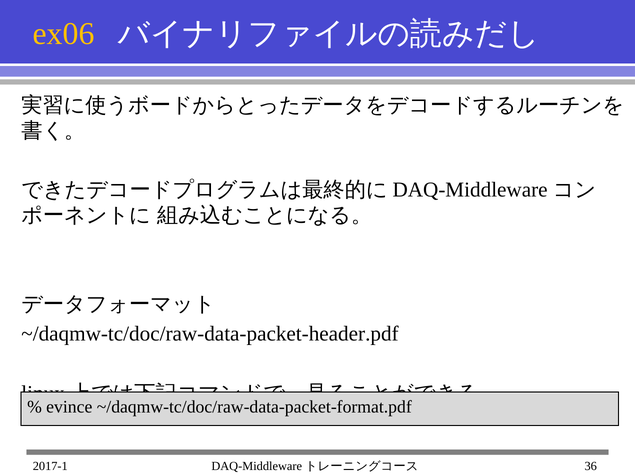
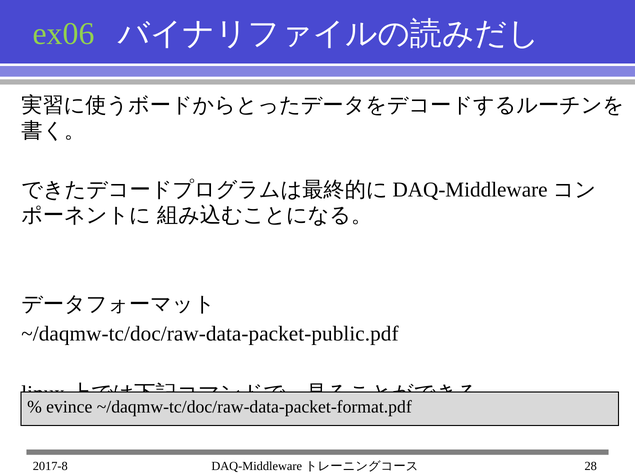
ex06 colour: yellow -> light green
~/daqmw-tc/doc/raw-data-packet-header.pdf: ~/daqmw-tc/doc/raw-data-packet-header.pdf -> ~/daqmw-tc/doc/raw-data-packet-public.pdf
2017-1: 2017-1 -> 2017-8
36: 36 -> 28
